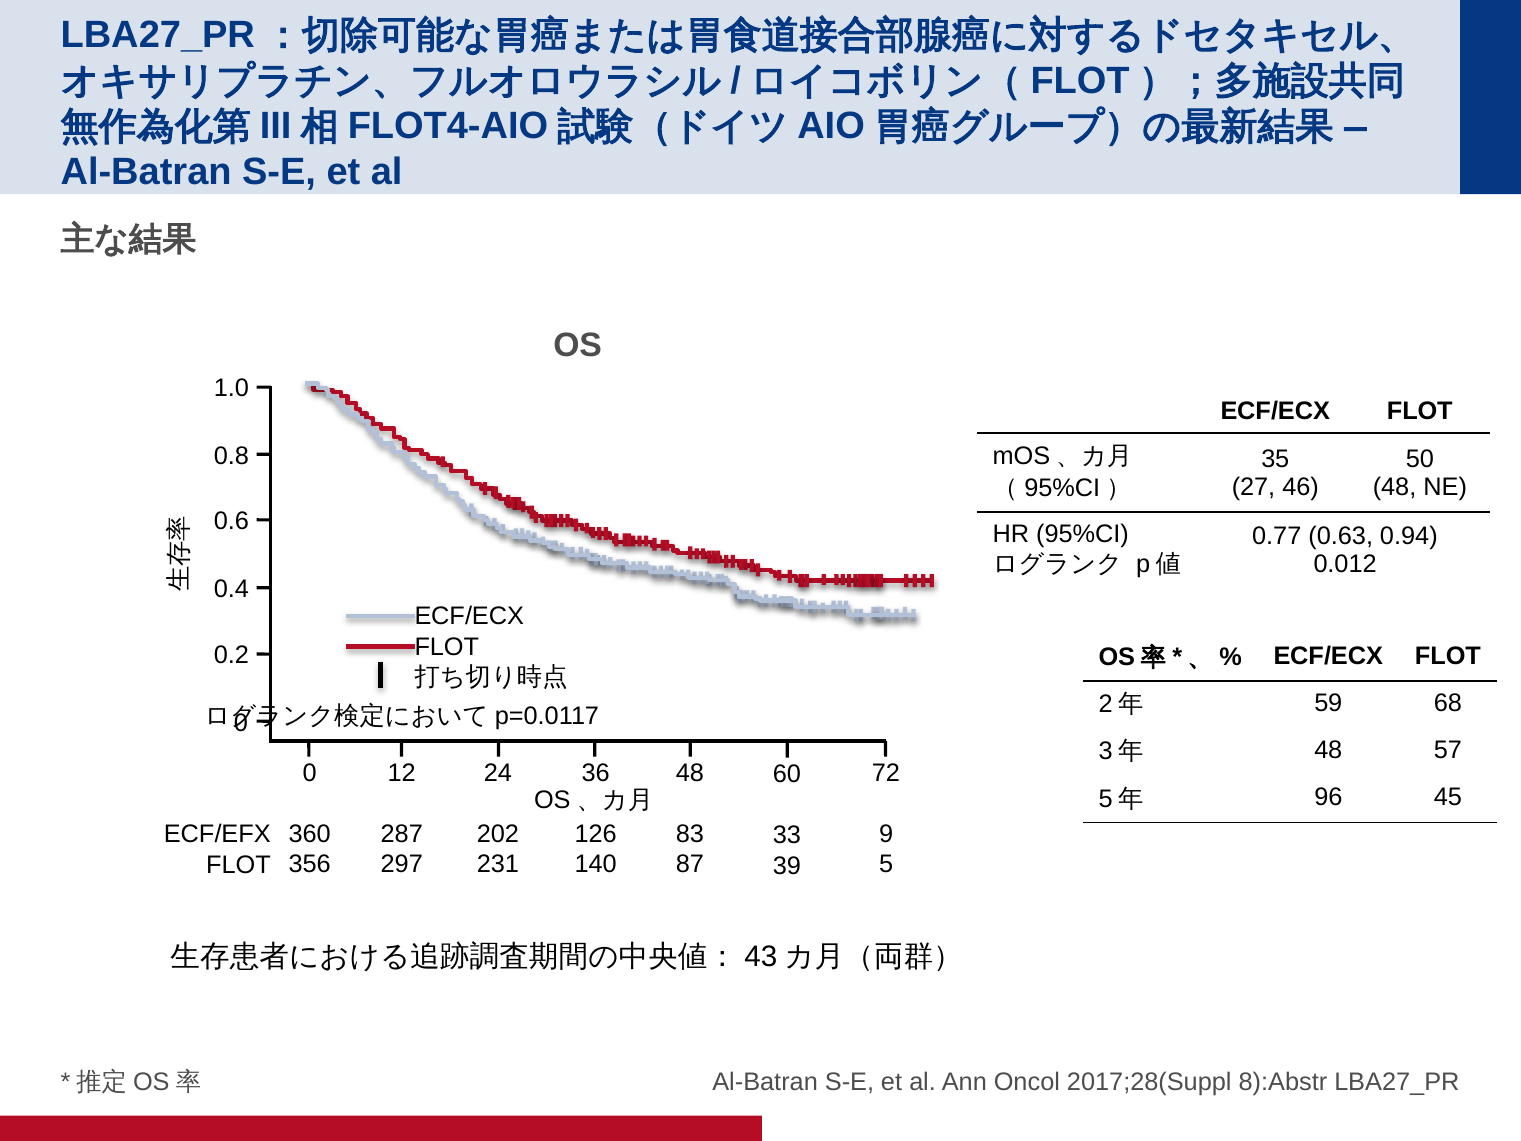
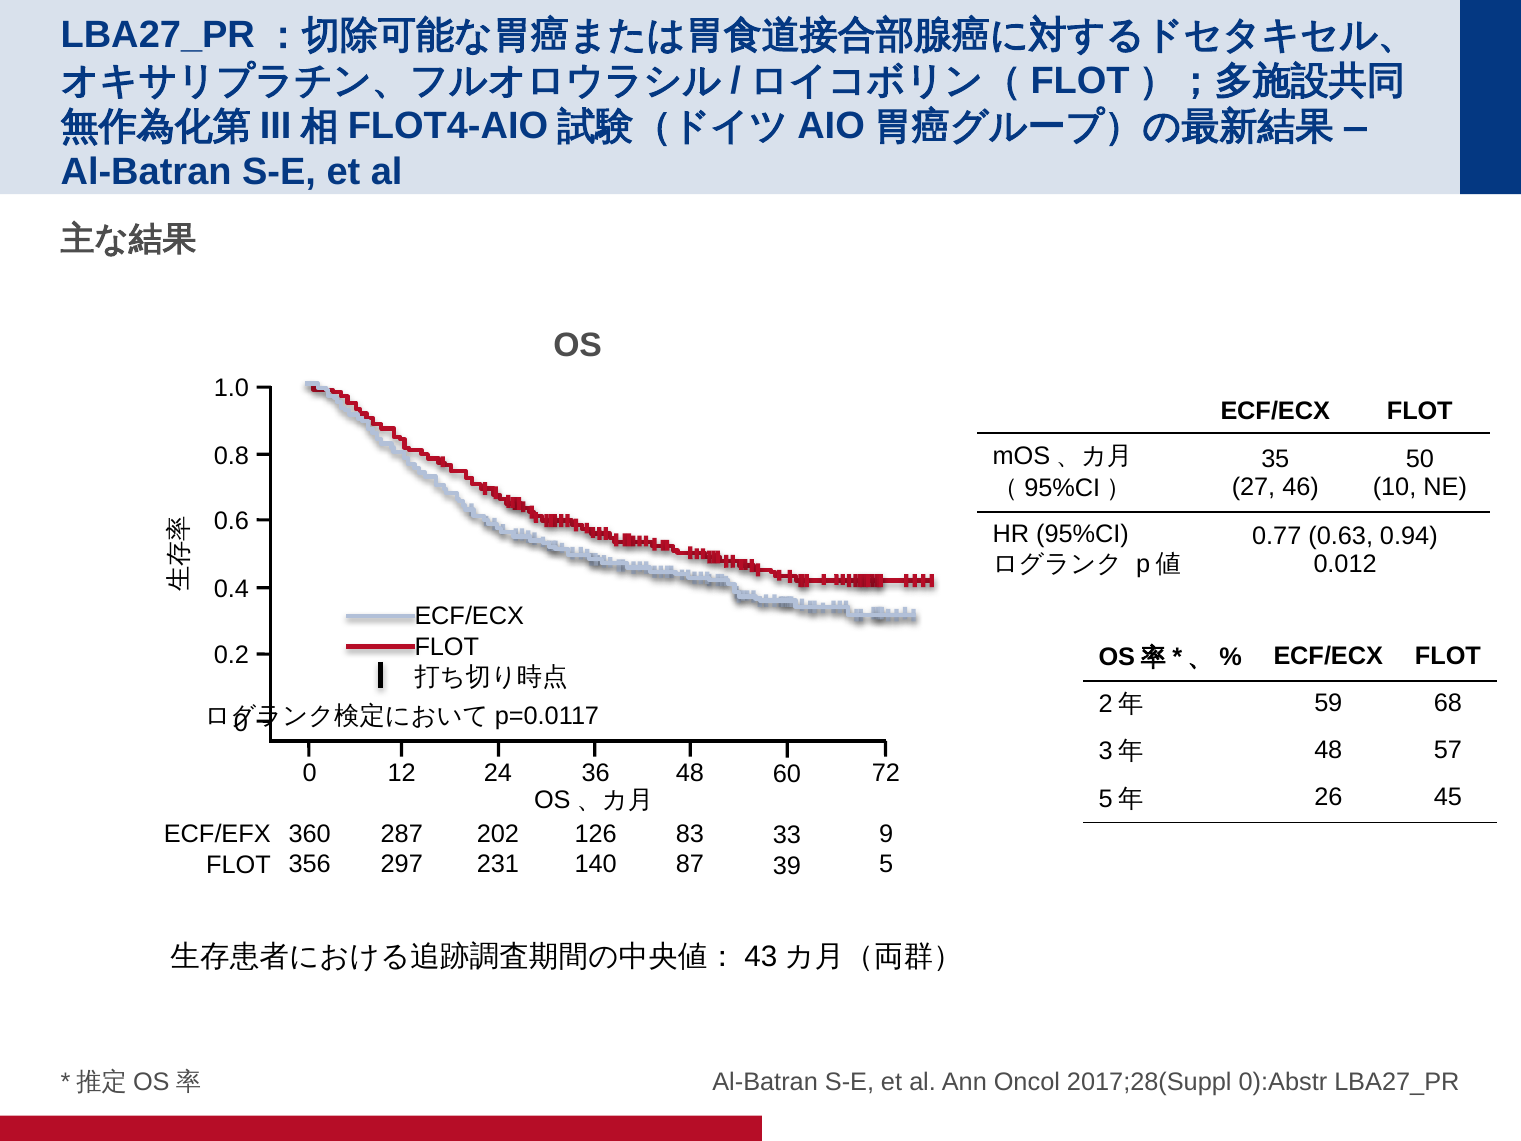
48 at (1395, 487): 48 -> 10
96: 96 -> 26
8):Abstr: 8):Abstr -> 0):Abstr
